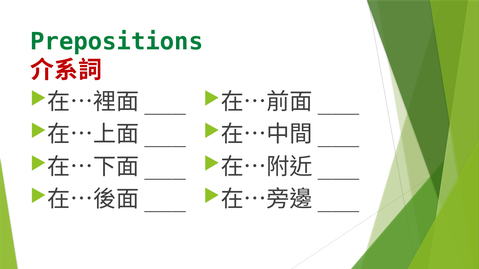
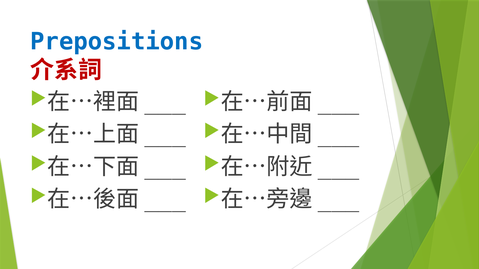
Prepositions colour: green -> blue
